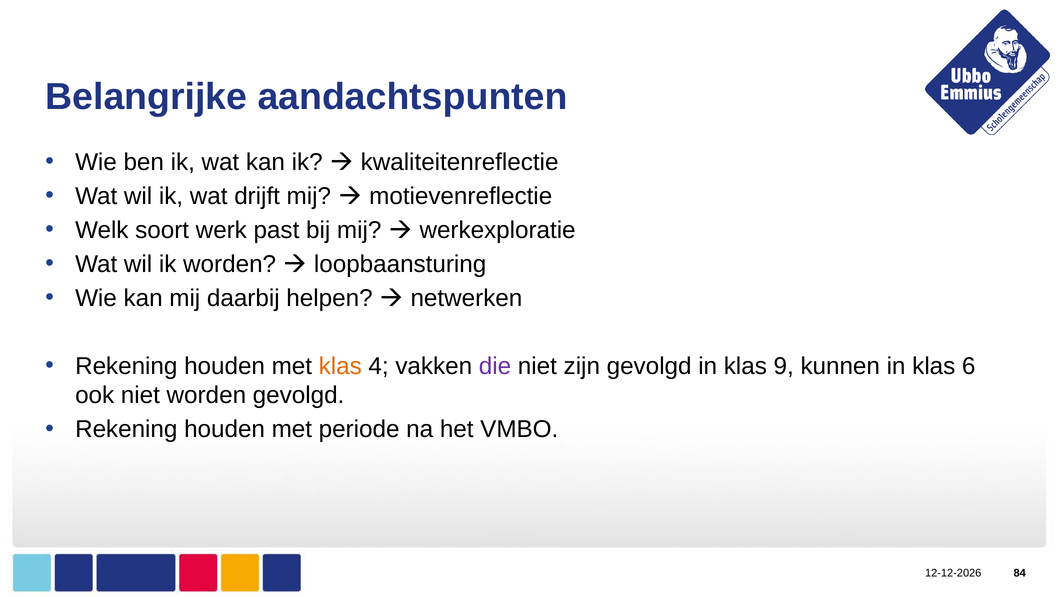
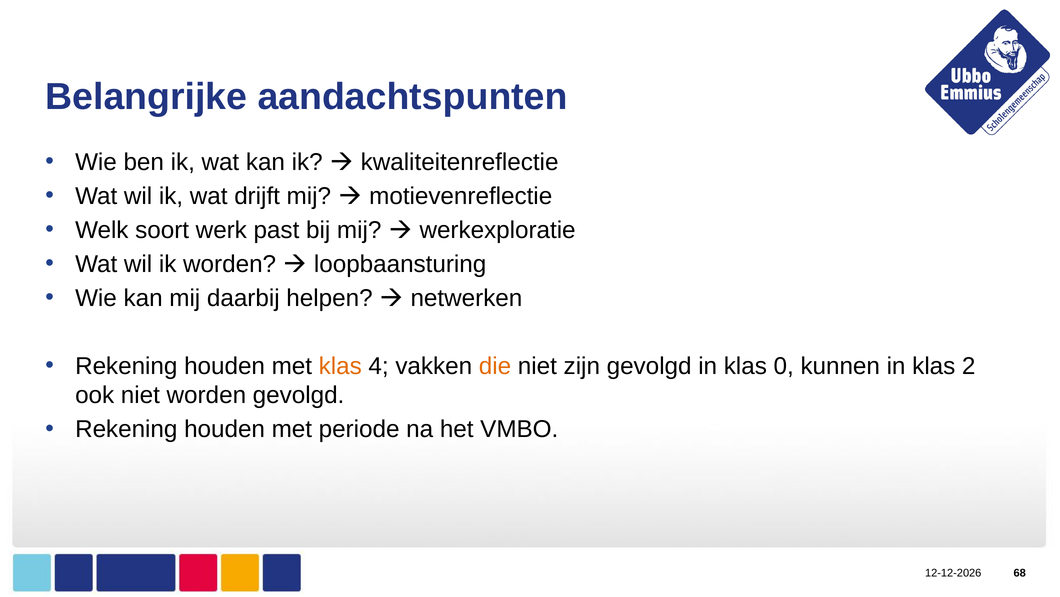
die colour: purple -> orange
9: 9 -> 0
6: 6 -> 2
84: 84 -> 68
